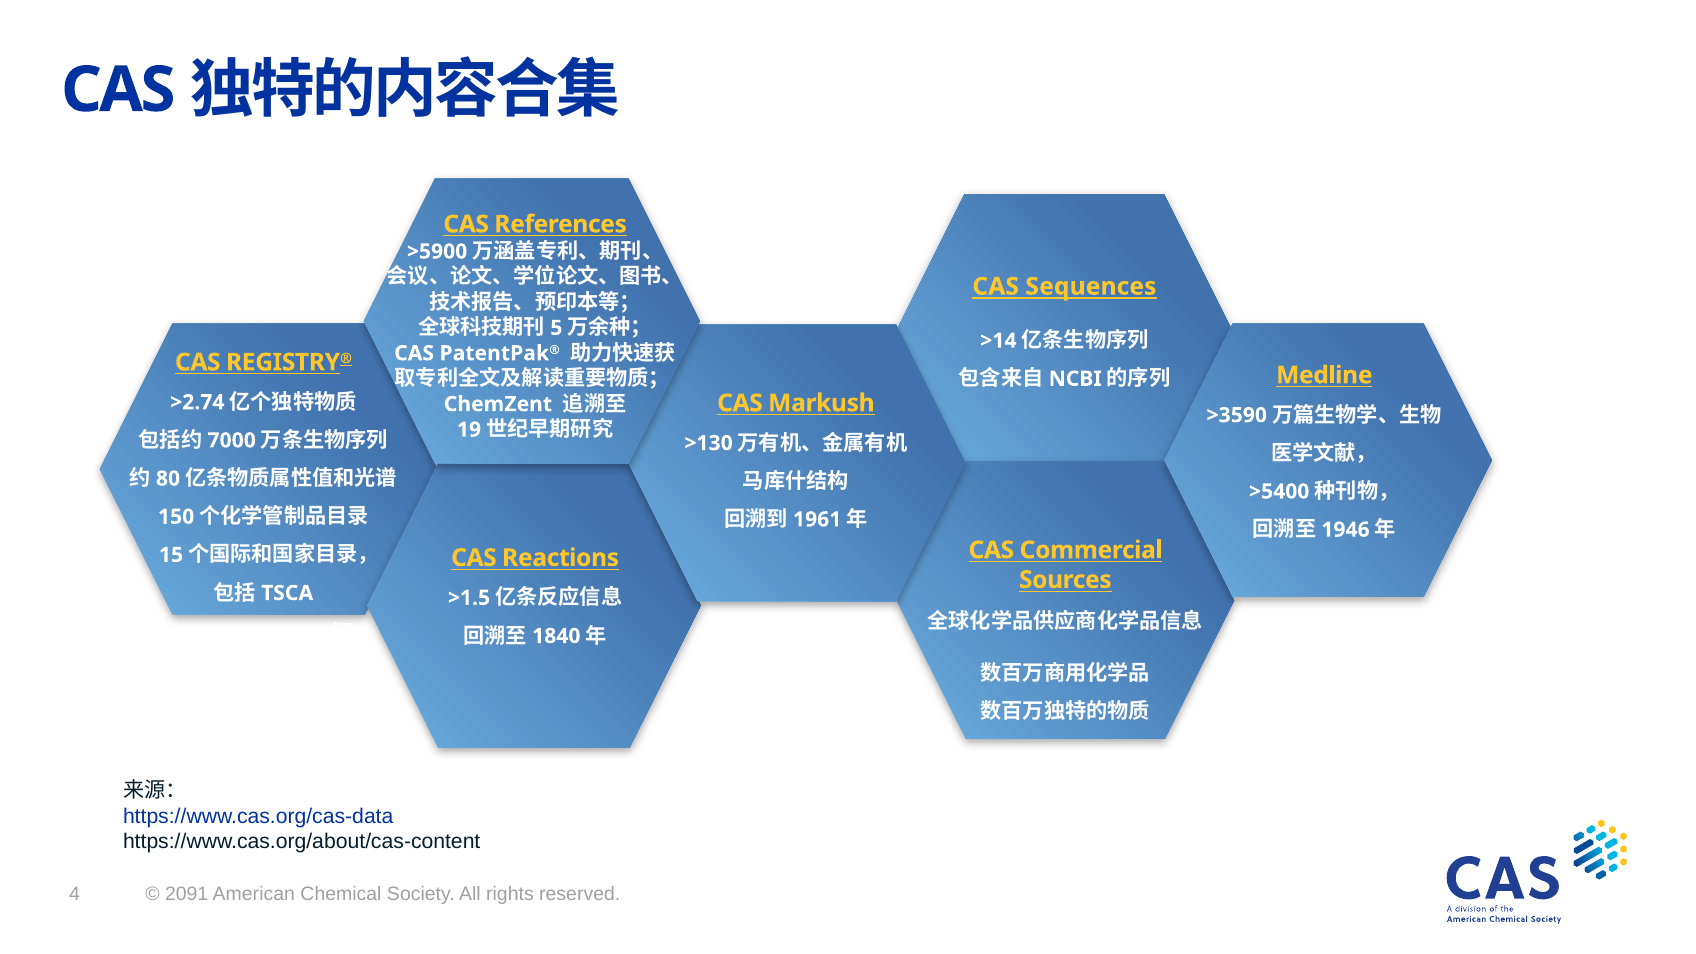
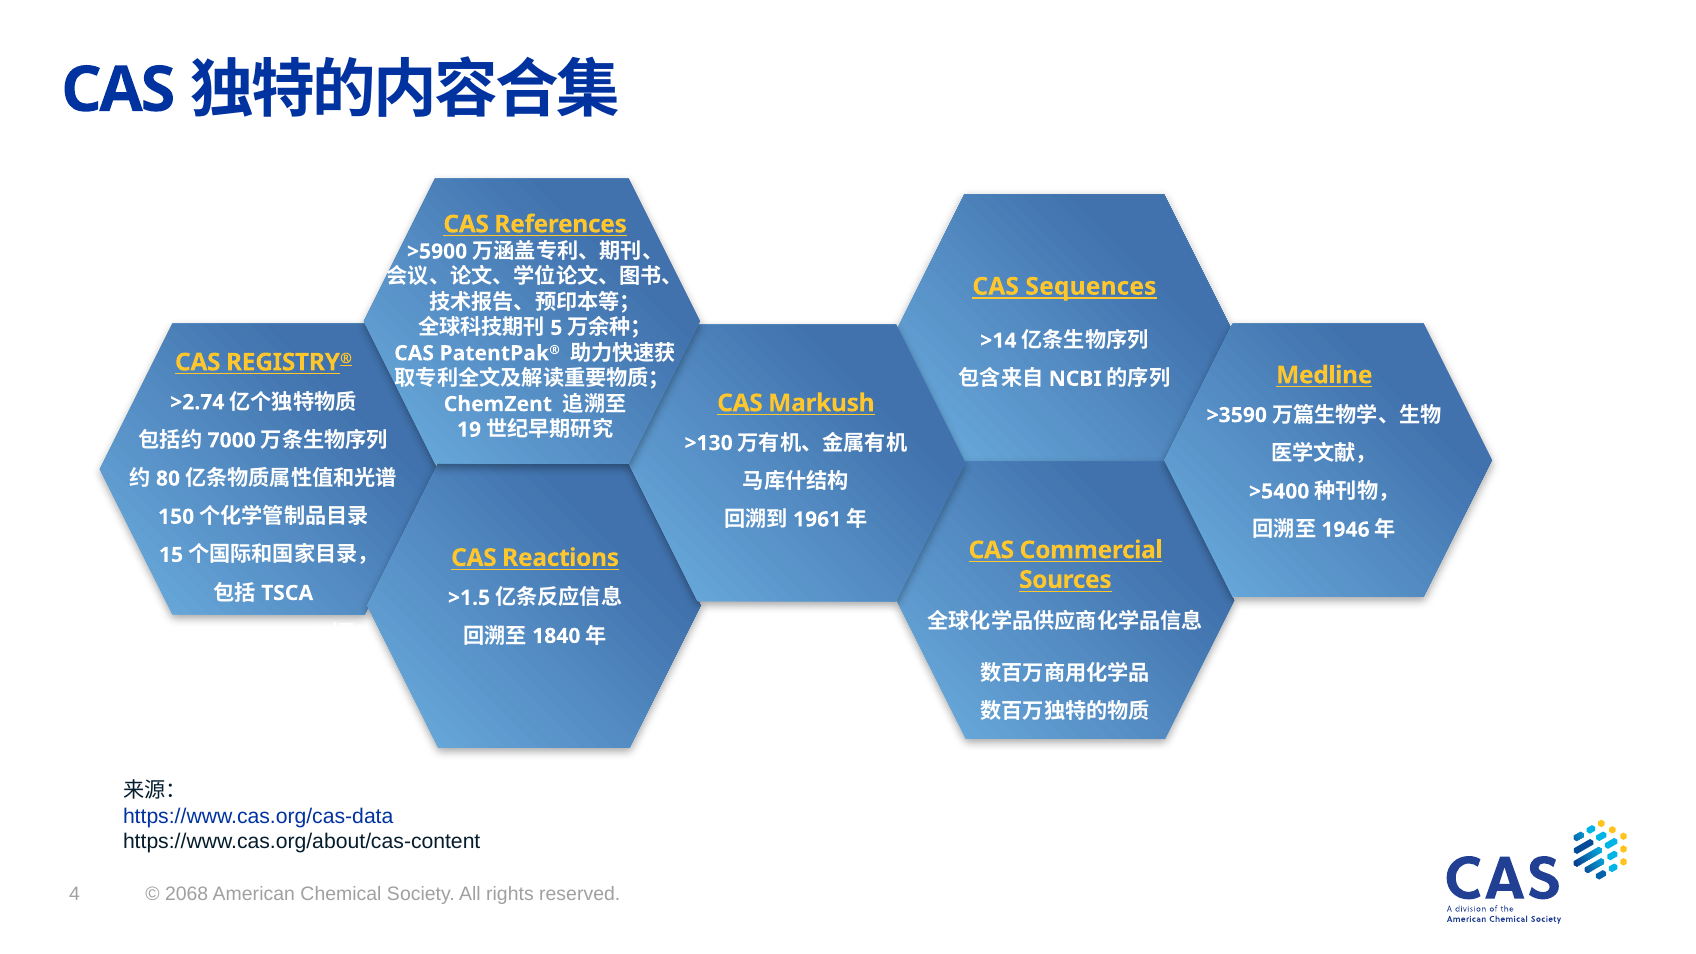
2091: 2091 -> 2068
